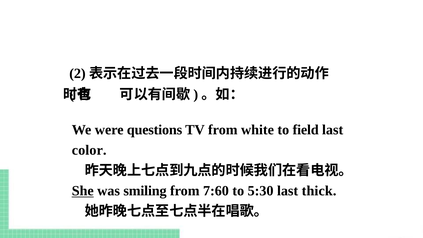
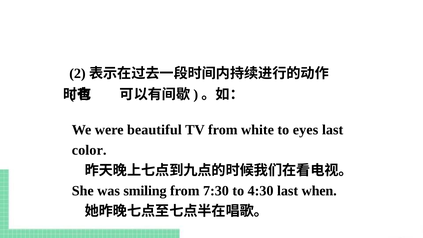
questions: questions -> beautiful
field: field -> eyes
She underline: present -> none
7:60: 7:60 -> 7:30
5:30: 5:30 -> 4:30
thick: thick -> when
